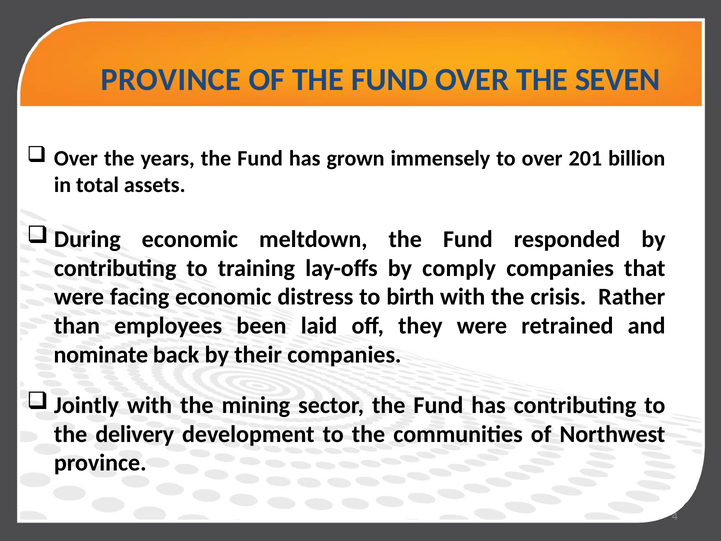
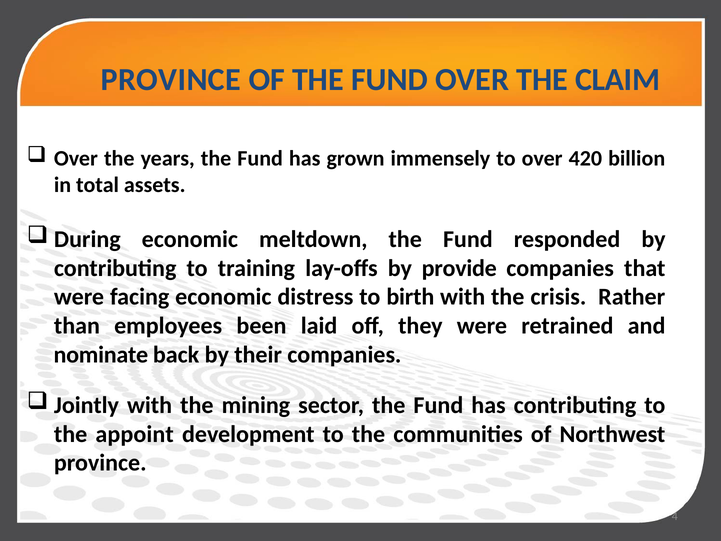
SEVEN: SEVEN -> CLAIM
201: 201 -> 420
comply: comply -> provide
delivery: delivery -> appoint
